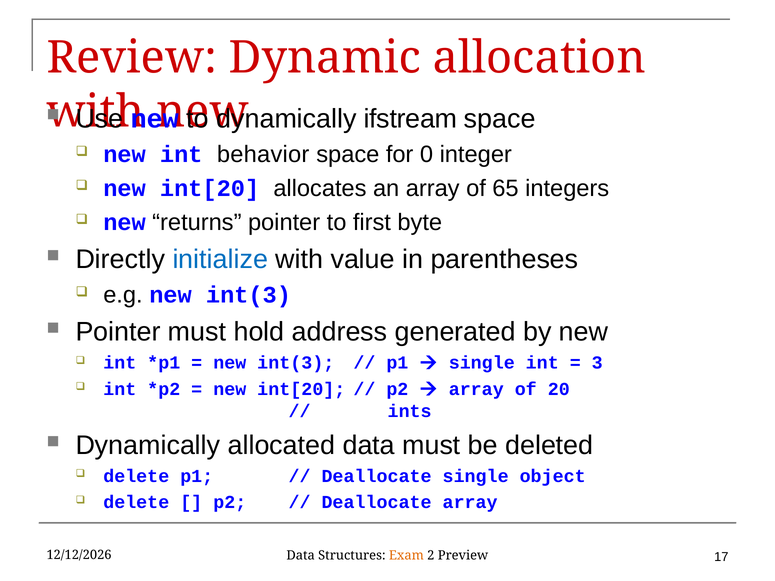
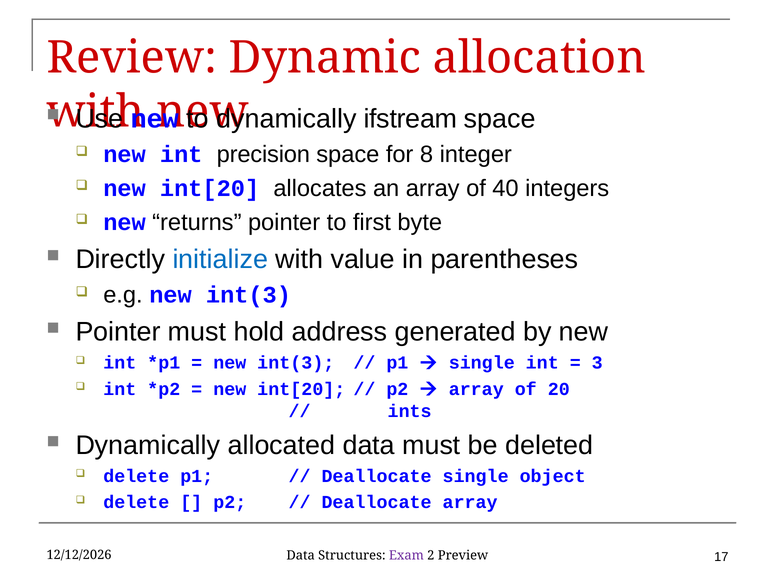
behavior: behavior -> precision
0: 0 -> 8
65: 65 -> 40
Exam colour: orange -> purple
